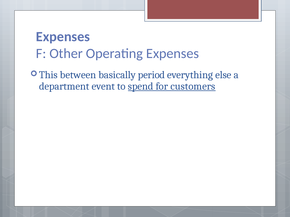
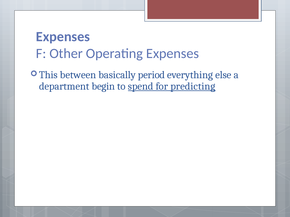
event: event -> begin
customers: customers -> predicting
